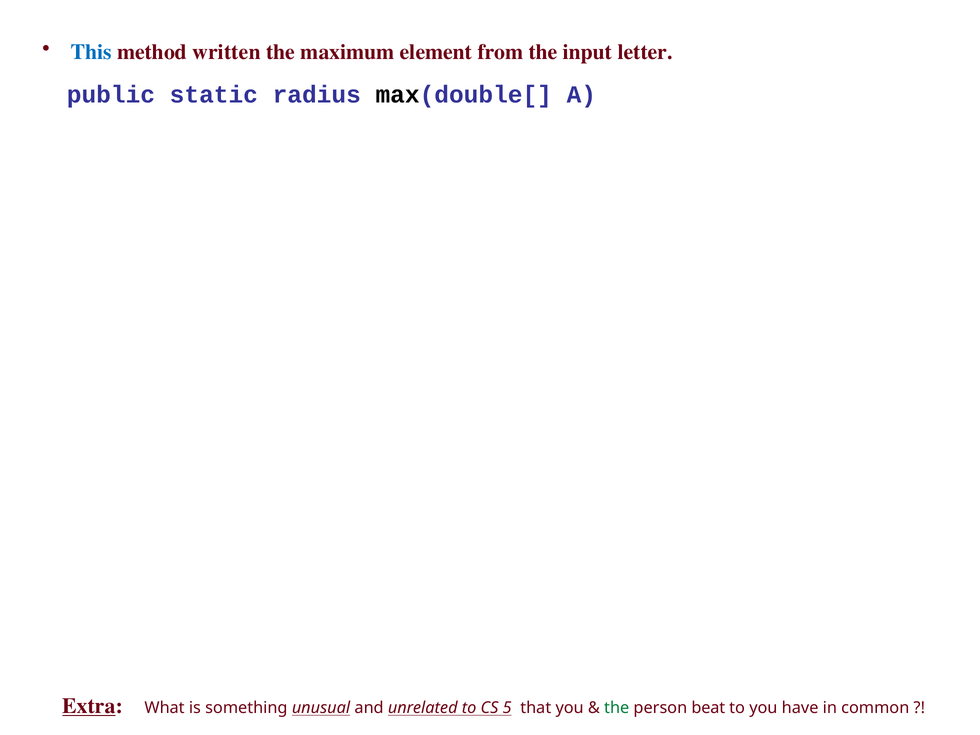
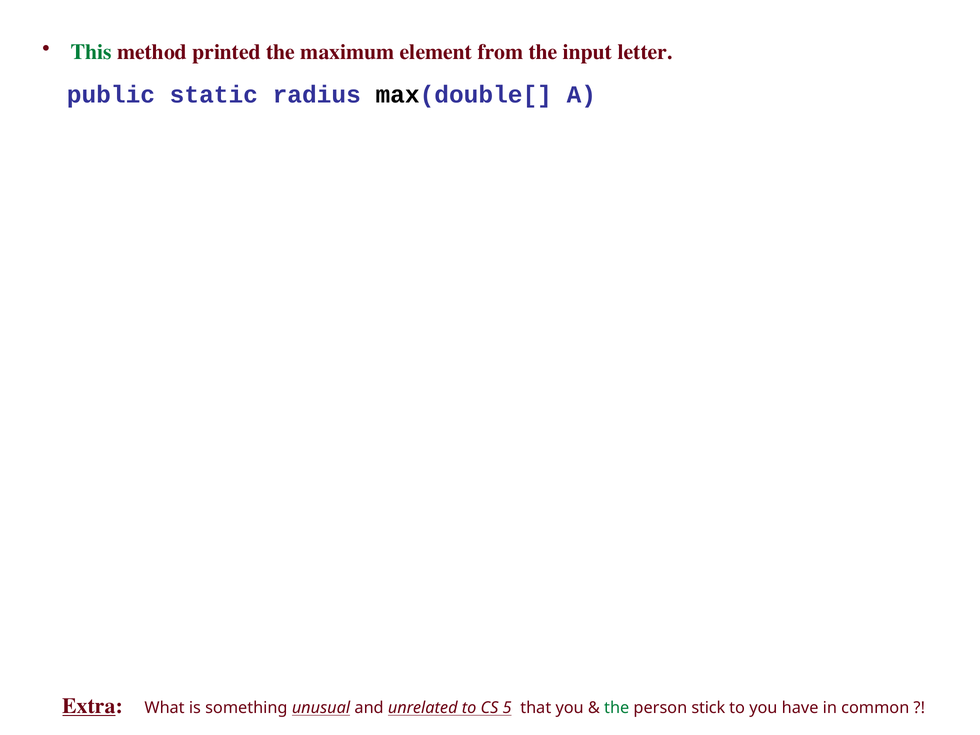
This colour: blue -> green
written: written -> printed
beat: beat -> stick
